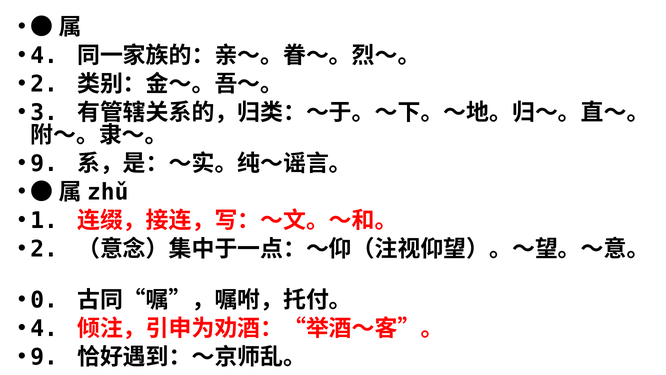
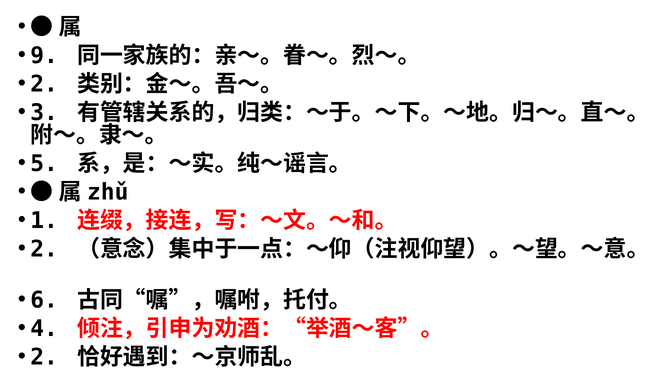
4 at (44, 56): 4 -> 9
9 at (44, 163): 9 -> 5
0: 0 -> 6
9 at (44, 357): 9 -> 2
